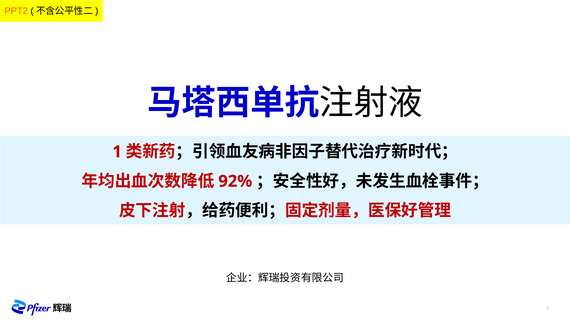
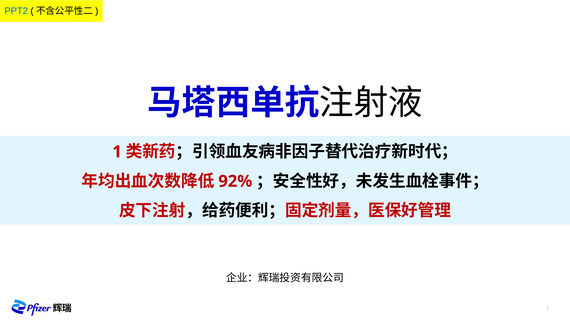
PPT2 colour: orange -> blue
